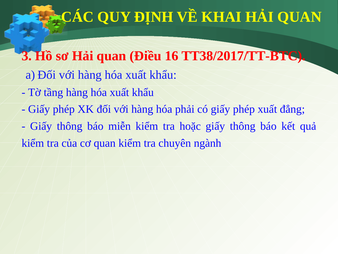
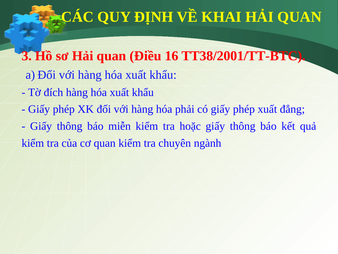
TT38/2017/TT-BTC: TT38/2017/TT-BTC -> TT38/2001/TT-BTC
tầng: tầng -> đích
